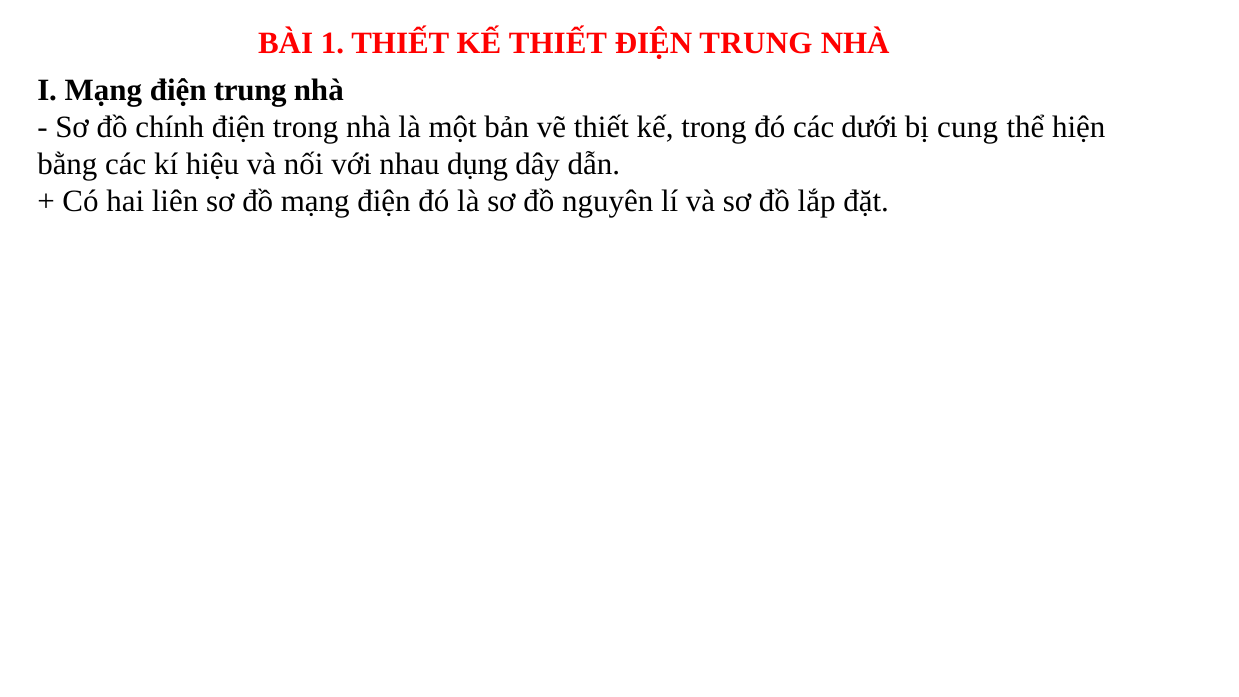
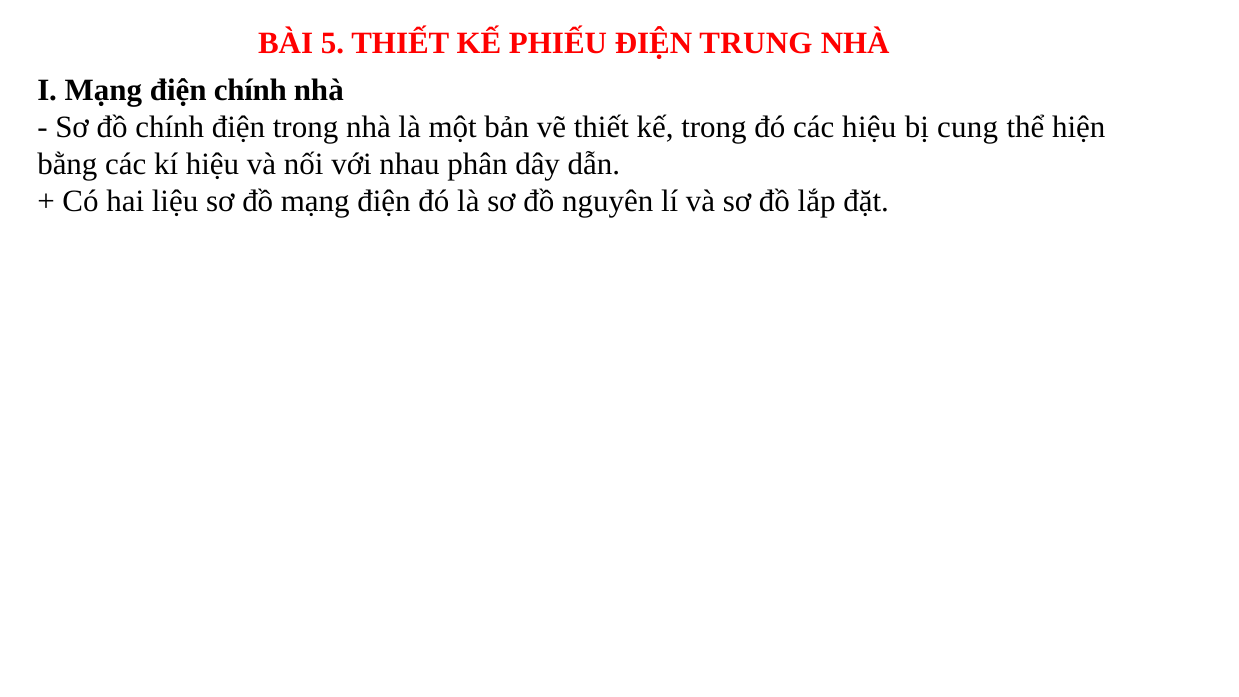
1: 1 -> 5
KẾ THIẾT: THIẾT -> PHIẾU
Mạng điện trung: trung -> chính
các dưới: dưới -> hiệu
dụng: dụng -> phân
liên: liên -> liệu
